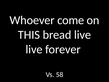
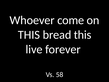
bread live: live -> this
